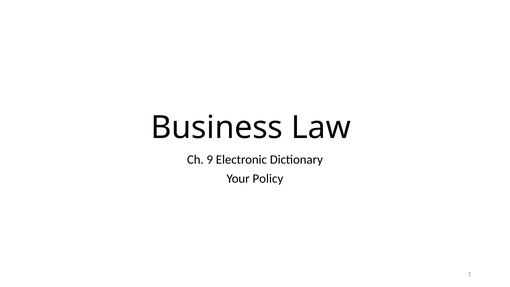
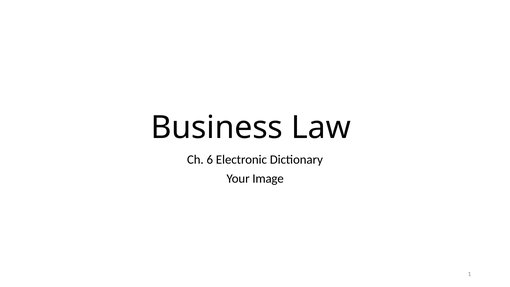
9: 9 -> 6
Policy: Policy -> Image
